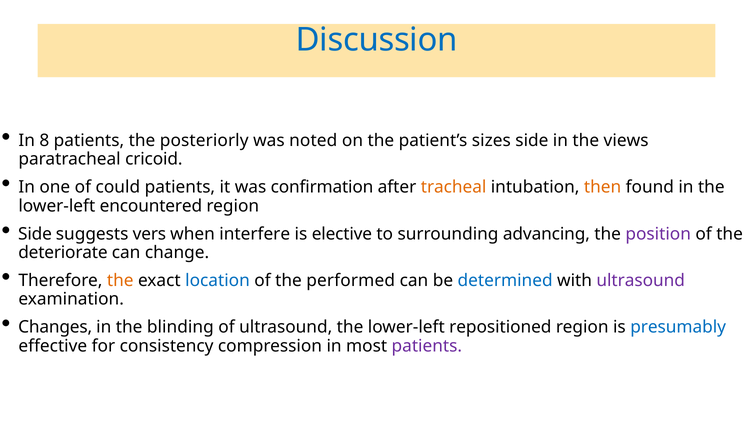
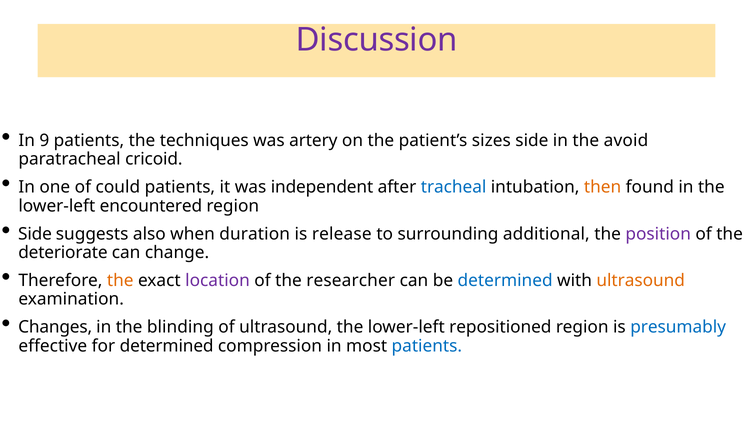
Discussion colour: blue -> purple
8: 8 -> 9
posteriorly: posteriorly -> techniques
noted: noted -> artery
views: views -> avoid
confirmation: confirmation -> independent
tracheal colour: orange -> blue
vers: vers -> also
interfere: interfere -> duration
elective: elective -> release
advancing: advancing -> additional
location colour: blue -> purple
performed: performed -> researcher
ultrasound at (641, 281) colour: purple -> orange
for consistency: consistency -> determined
patients at (427, 346) colour: purple -> blue
